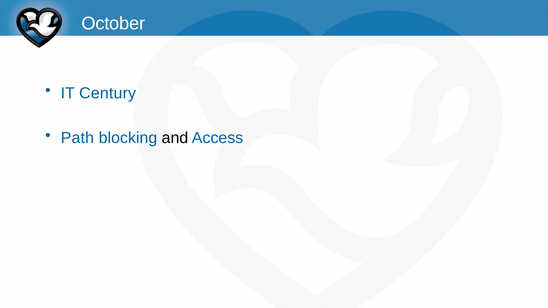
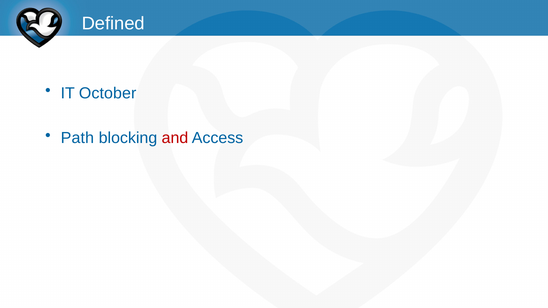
October: October -> Defined
Century: Century -> October
and colour: black -> red
